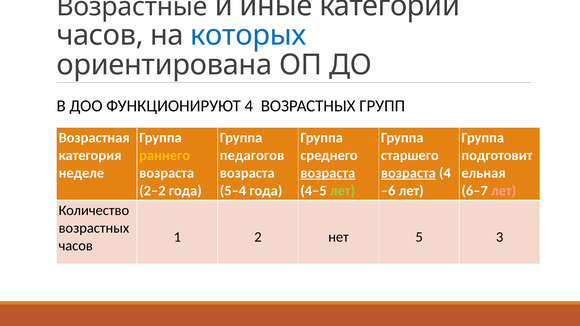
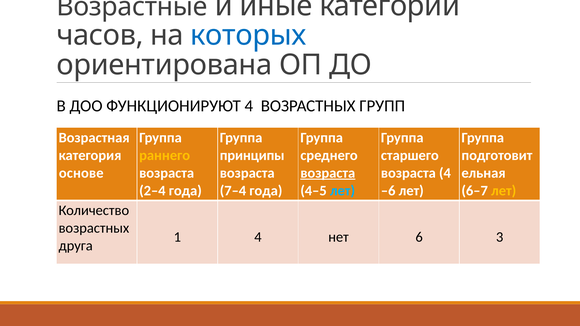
педагогов: педагогов -> принципы
неделе: неделе -> основе
возраста at (408, 173) underline: present -> none
2–2: 2–2 -> 2–4
5–4: 5–4 -> 7–4
лет at (343, 191) colour: light green -> light blue
лет at (504, 191) colour: pink -> yellow
1 2: 2 -> 4
5: 5 -> 6
часов at (76, 246): часов -> друга
